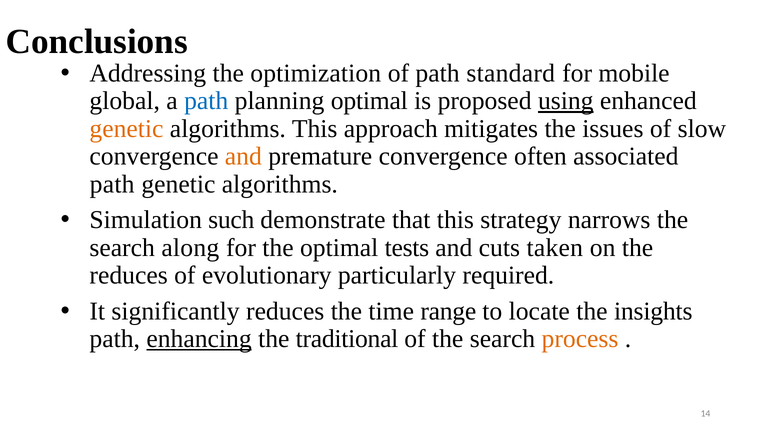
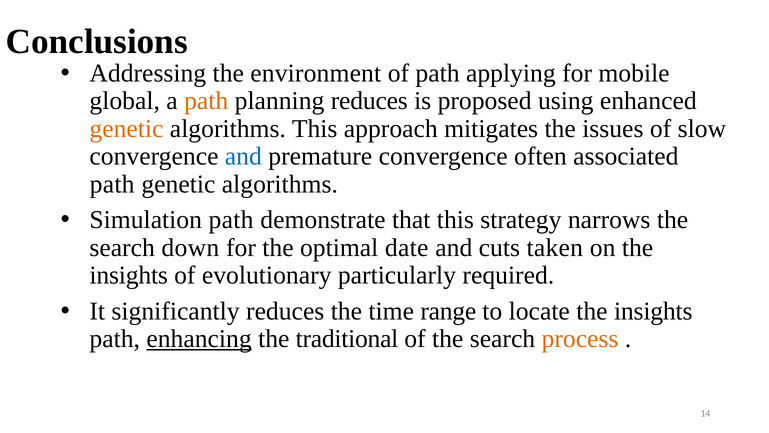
optimization: optimization -> environment
standard: standard -> applying
path at (206, 101) colour: blue -> orange
planning optimal: optimal -> reduces
using underline: present -> none
and at (243, 156) colour: orange -> blue
Simulation such: such -> path
along: along -> down
tests: tests -> date
reduces at (129, 275): reduces -> insights
